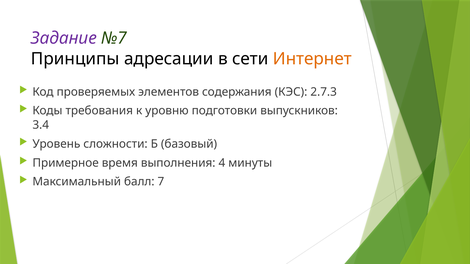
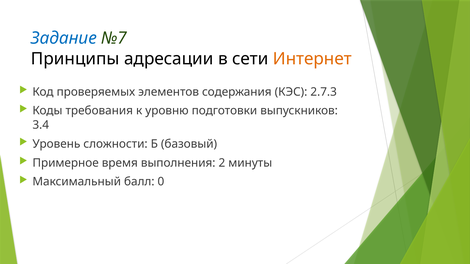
Задание colour: purple -> blue
4: 4 -> 2
7: 7 -> 0
